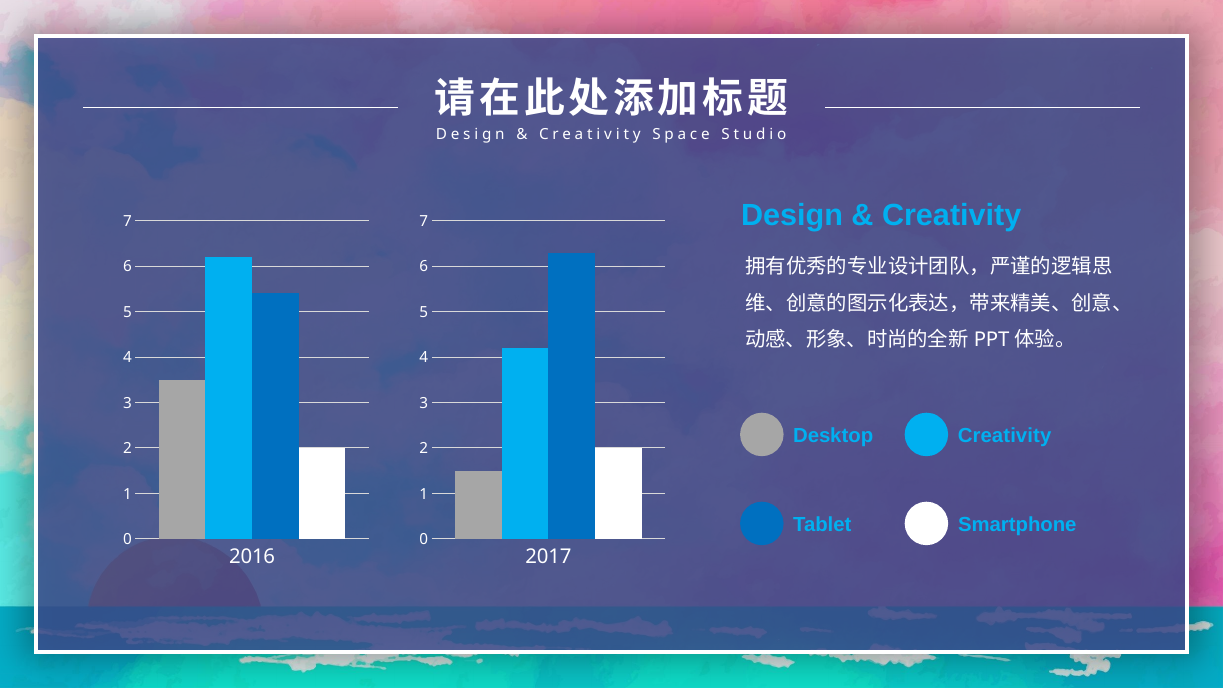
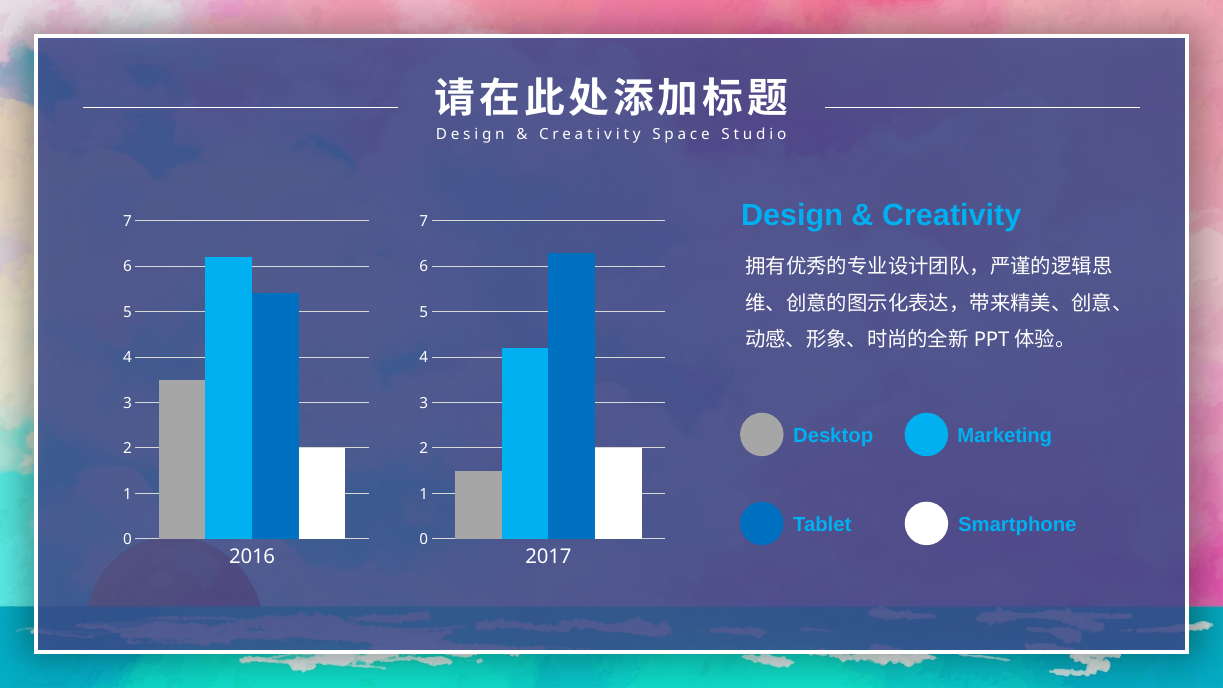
Desktop Creativity: Creativity -> Marketing
